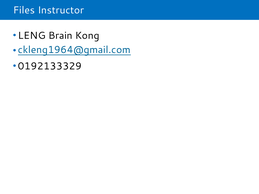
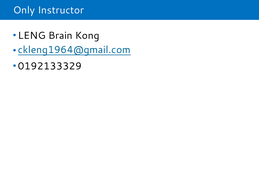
Files: Files -> Only
